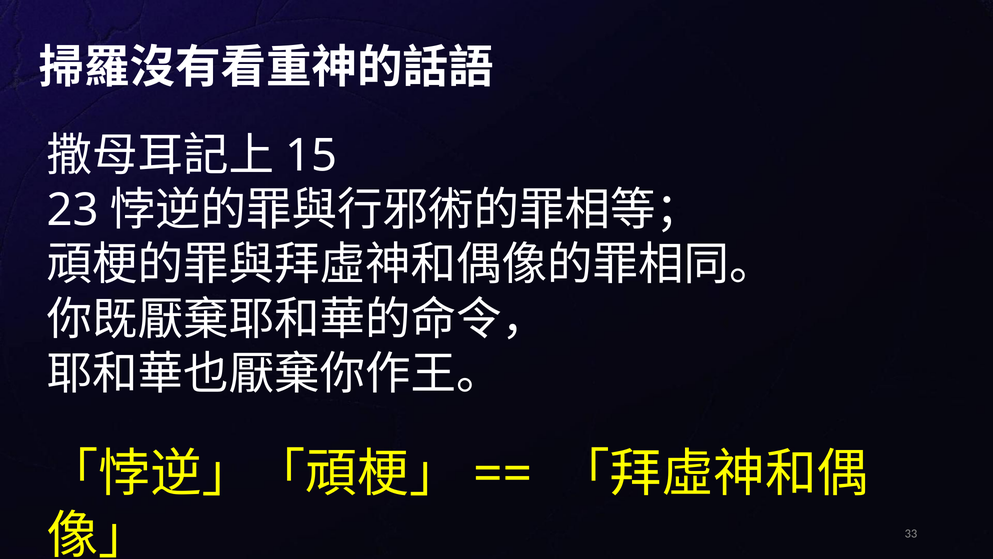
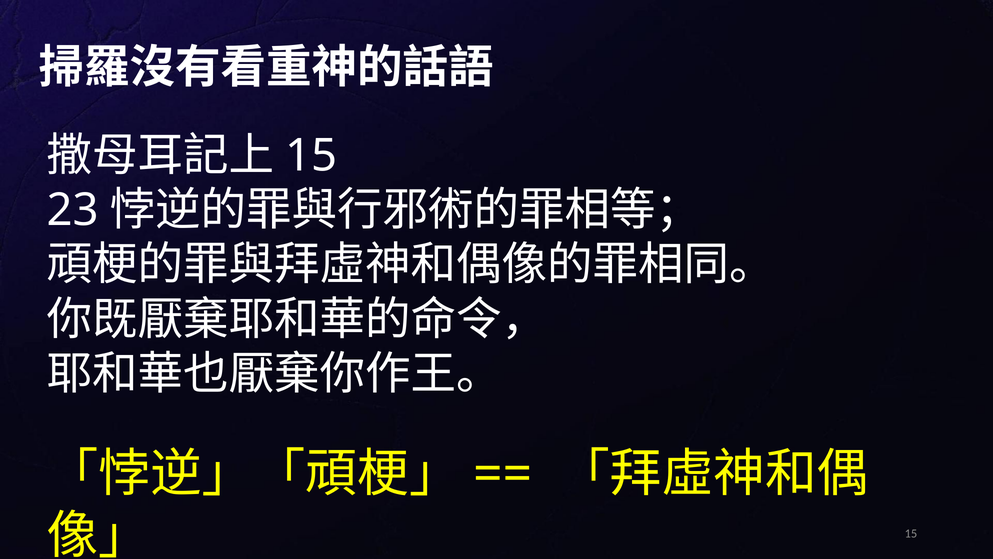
33 at (911, 533): 33 -> 15
